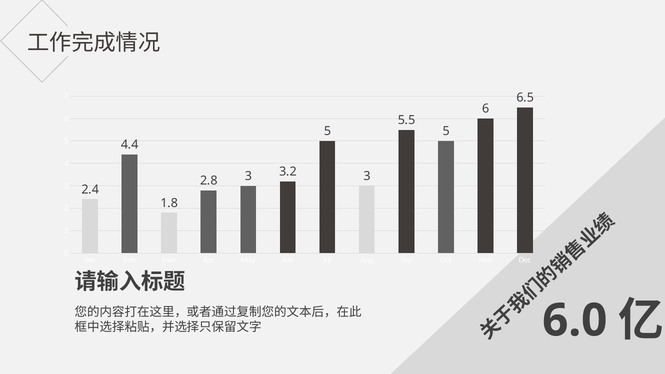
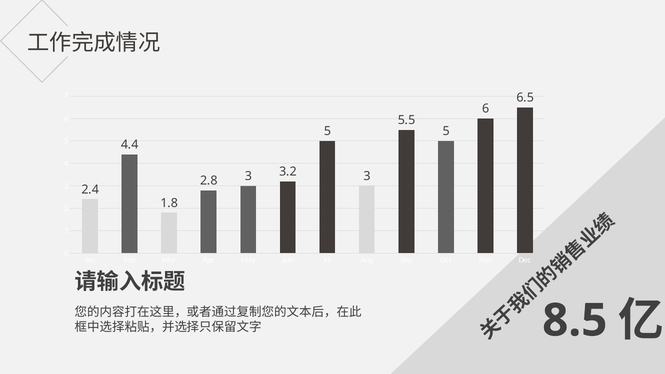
6.0: 6.0 -> 8.5
